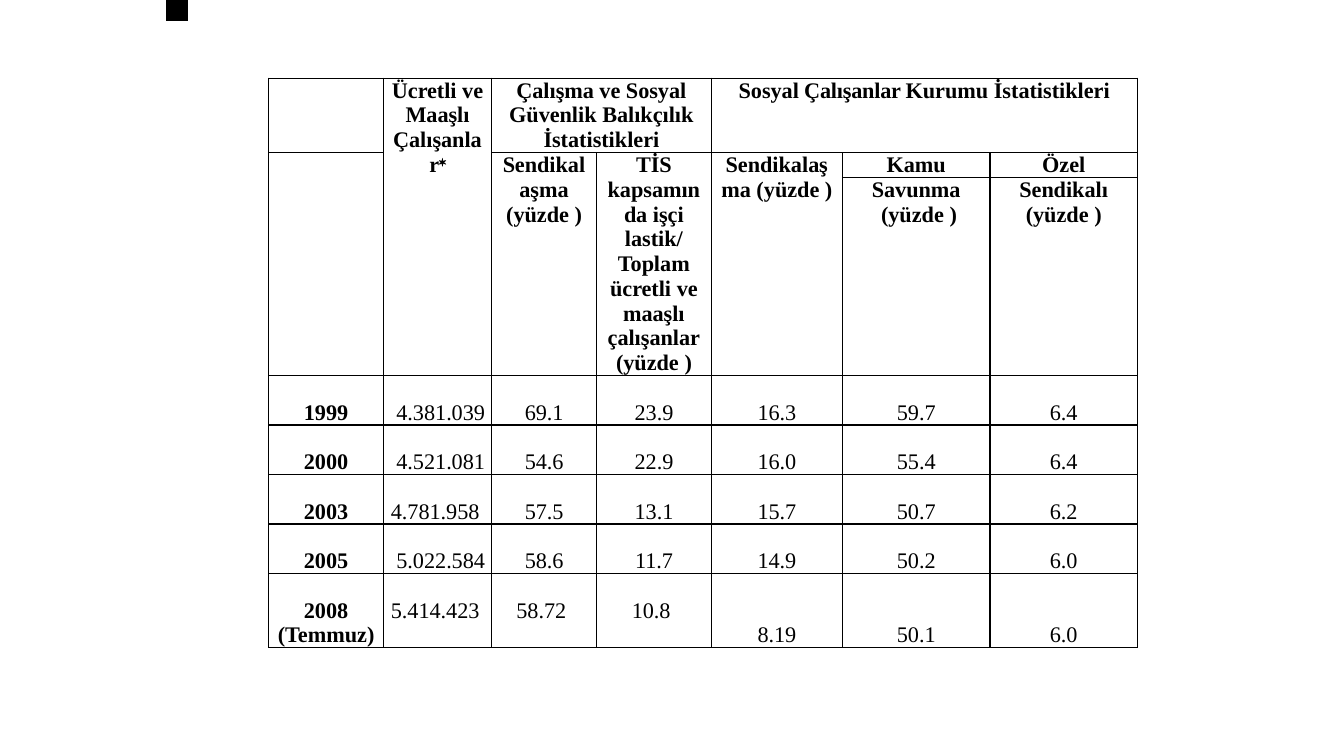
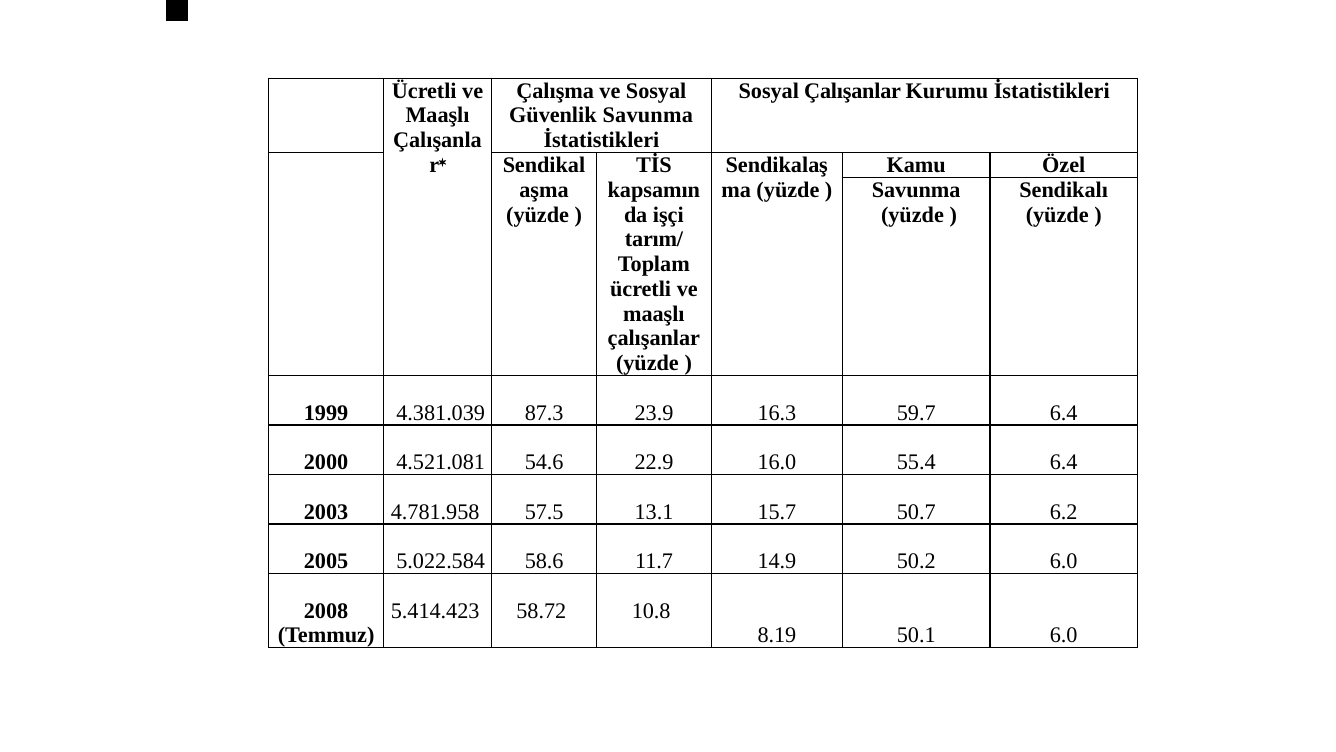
Güvenlik Balıkçılık: Balıkçılık -> Savunma
lastik/: lastik/ -> tarım/
69.1: 69.1 -> 87.3
